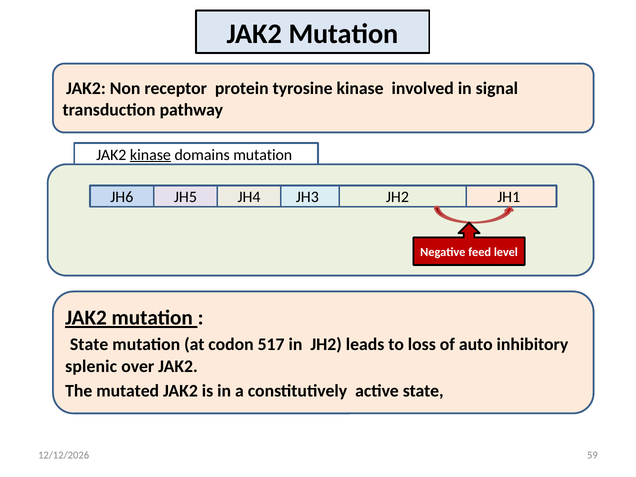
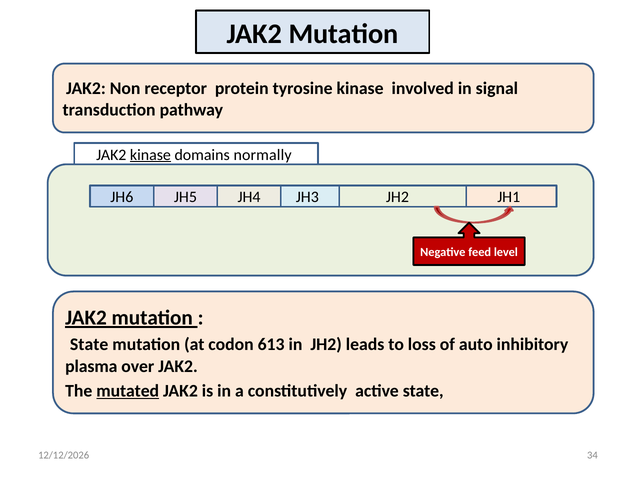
domains mutation: mutation -> normally
517: 517 -> 613
splenic: splenic -> plasma
mutated underline: none -> present
59: 59 -> 34
